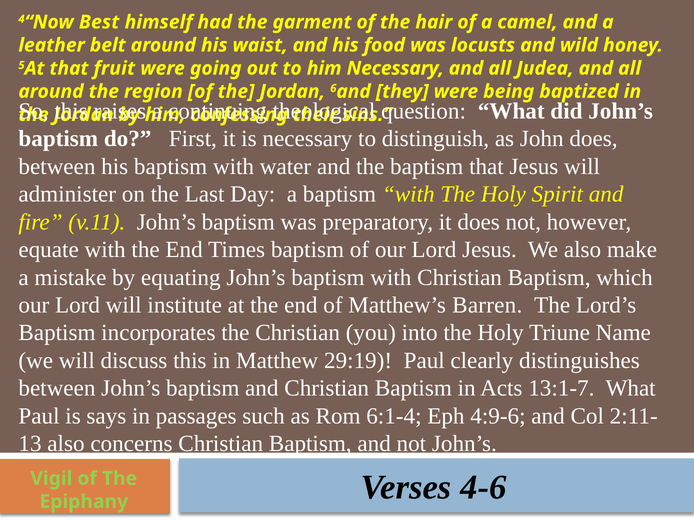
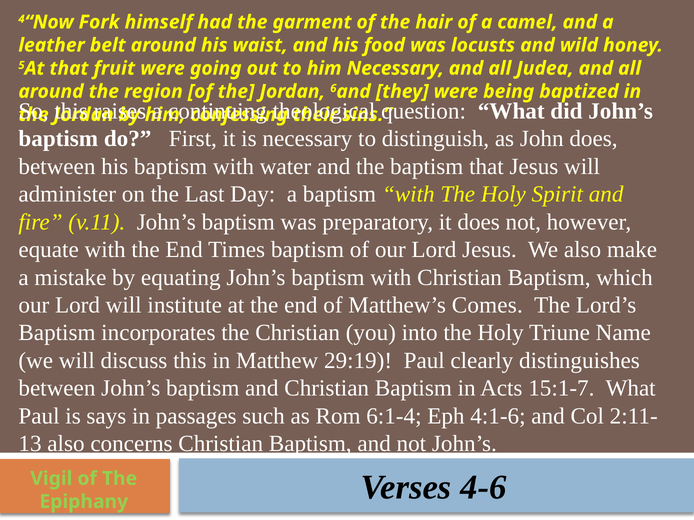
Best: Best -> Fork
Barren: Barren -> Comes
13:1-7: 13:1-7 -> 15:1-7
4:9-6: 4:9-6 -> 4:1-6
